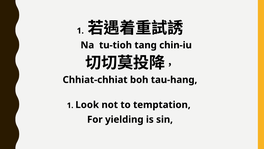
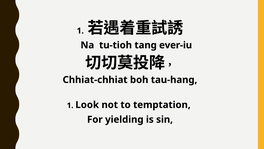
chin-iu: chin-iu -> ever-iu
